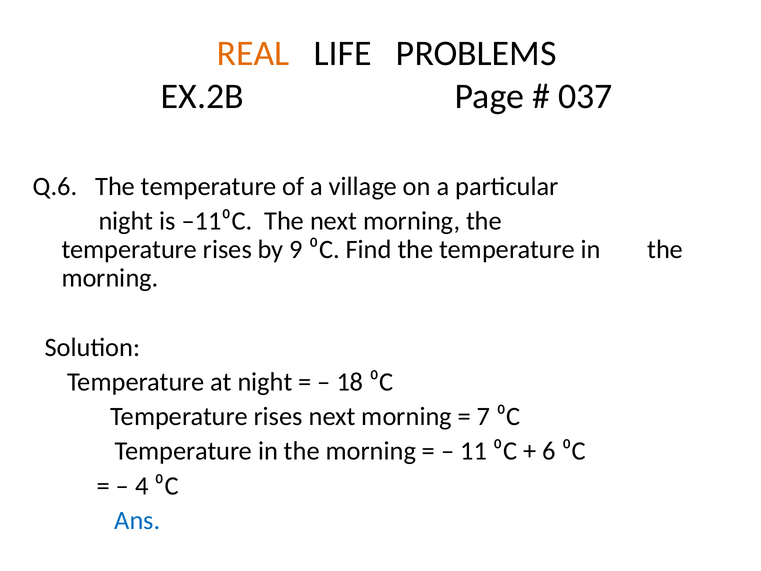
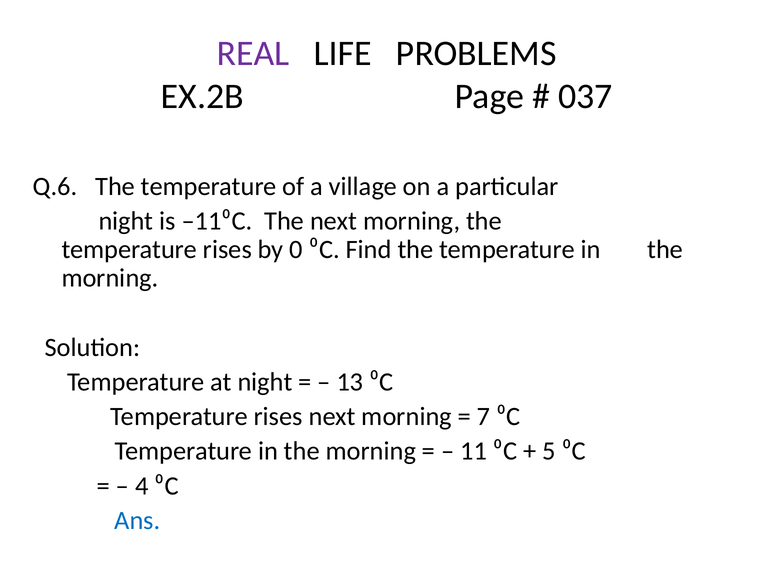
REAL colour: orange -> purple
9: 9 -> 0
18: 18 -> 13
6: 6 -> 5
